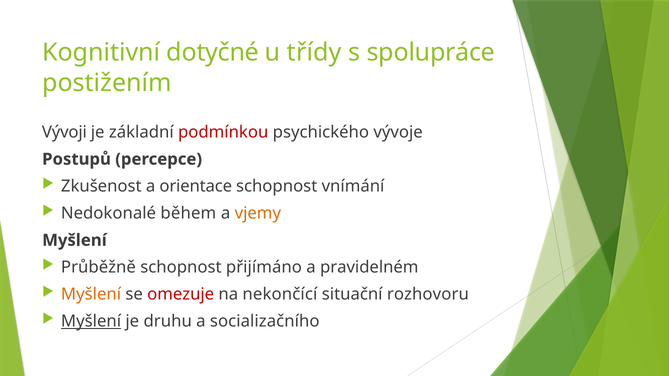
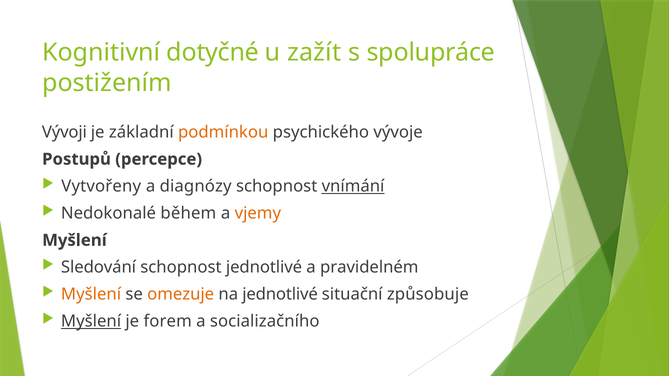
třídy: třídy -> zažít
podmínkou colour: red -> orange
Zkušenost: Zkušenost -> Vytvořeny
orientace: orientace -> diagnózy
vnímání underline: none -> present
Průběžně: Průběžně -> Sledování
schopnost přijímáno: přijímáno -> jednotlivé
omezuje colour: red -> orange
na nekončící: nekončící -> jednotlivé
rozhovoru: rozhovoru -> způsobuje
druhu: druhu -> forem
